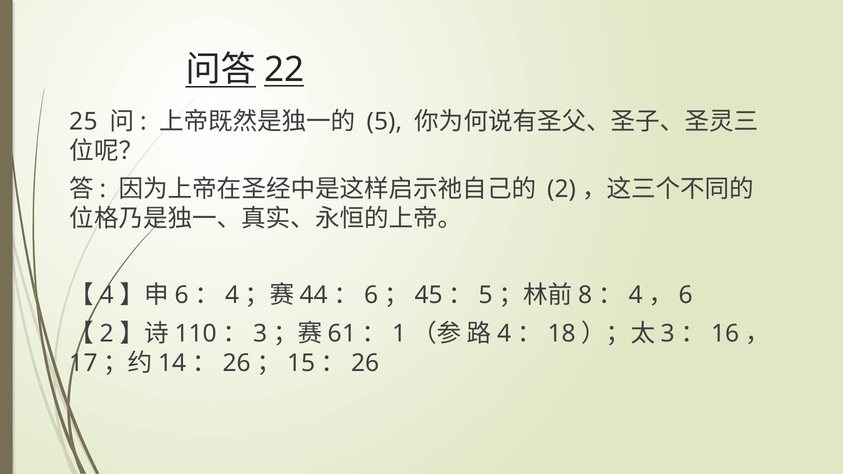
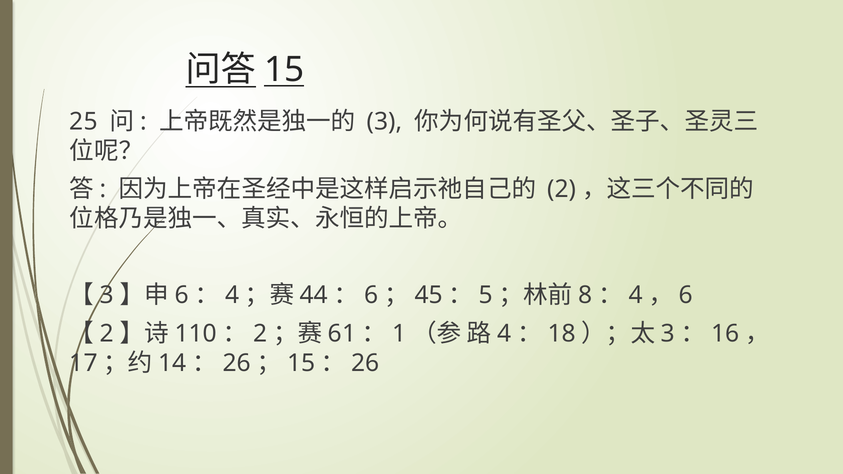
22 at (284, 70): 22 -> 15
5 at (385, 122): 5 -> 3
4 at (107, 295): 4 -> 3
3 at (260, 334): 3 -> 2
